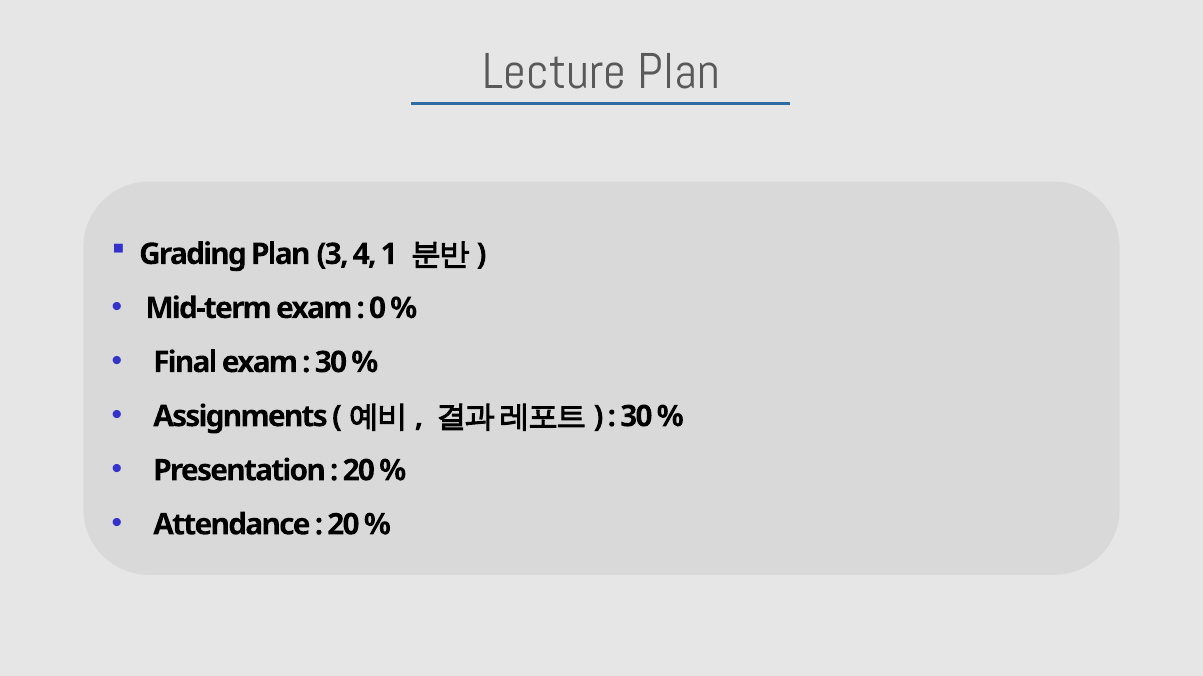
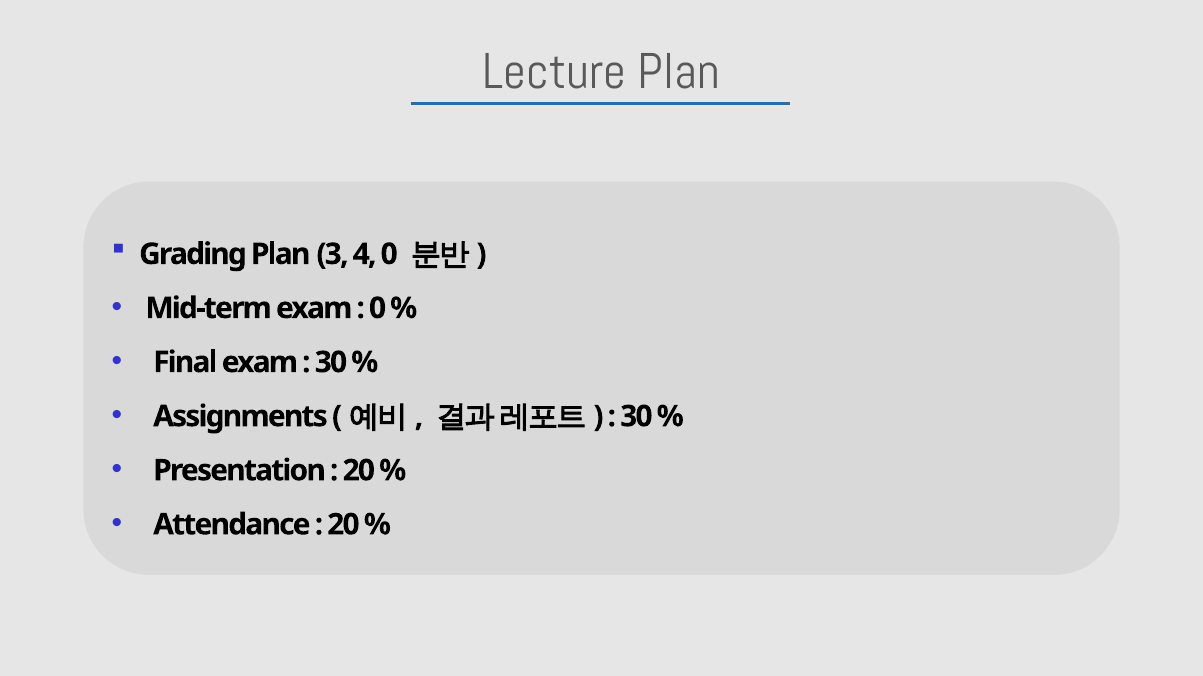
4 1: 1 -> 0
